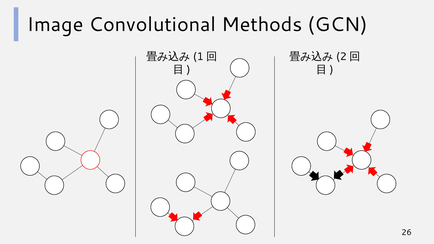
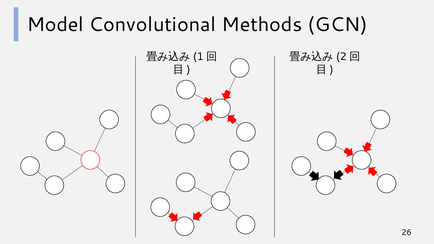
Image: Image -> Model
